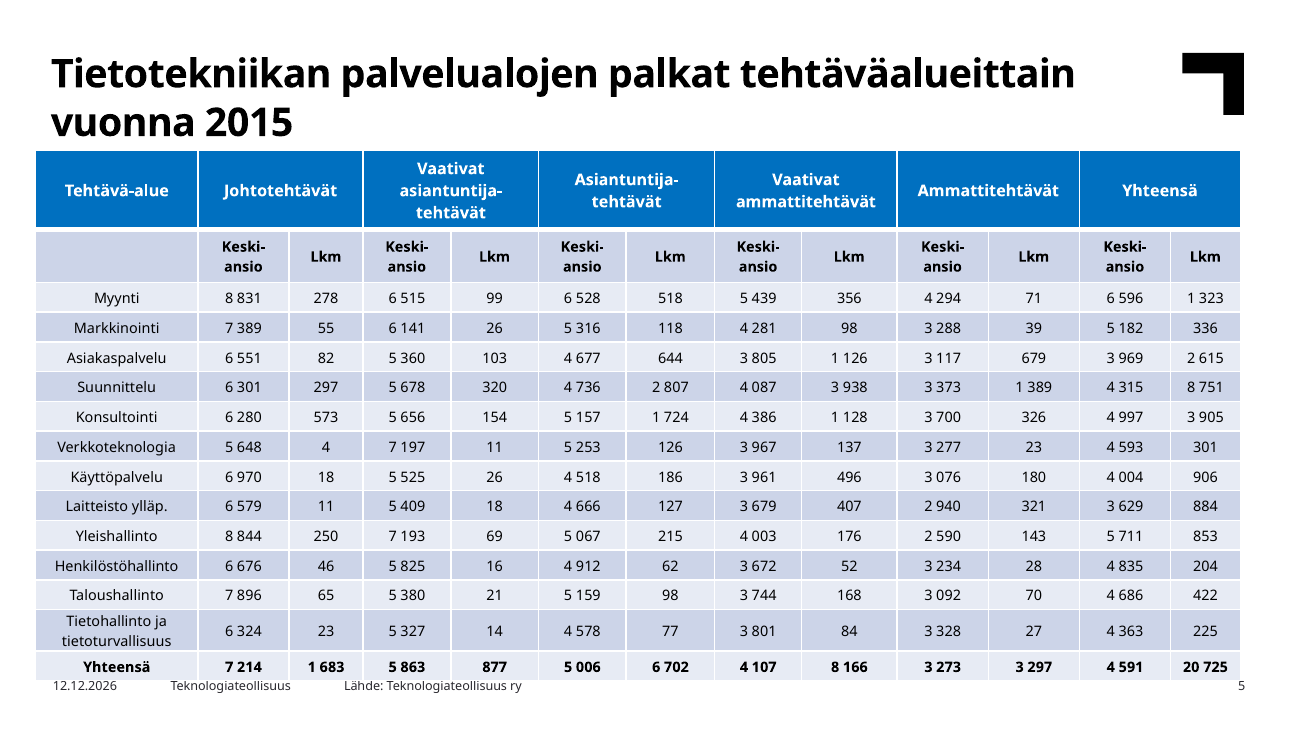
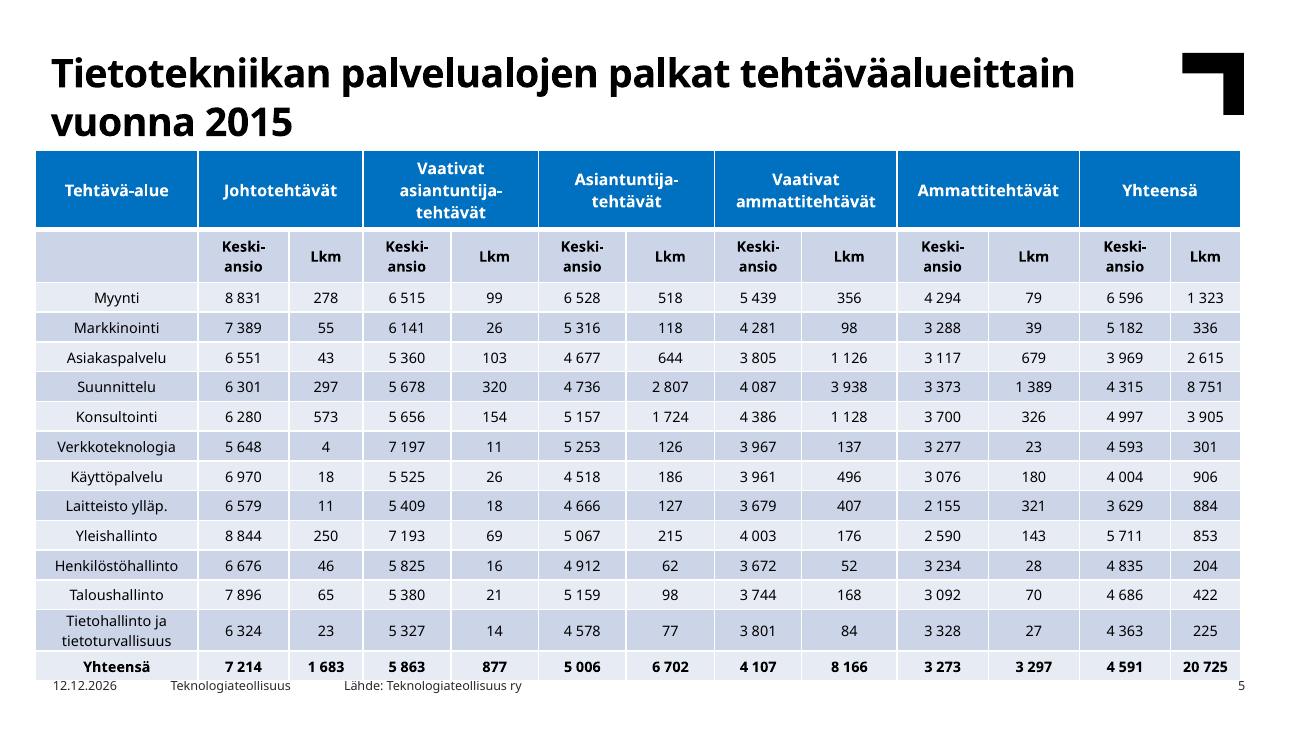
71: 71 -> 79
82: 82 -> 43
940: 940 -> 155
